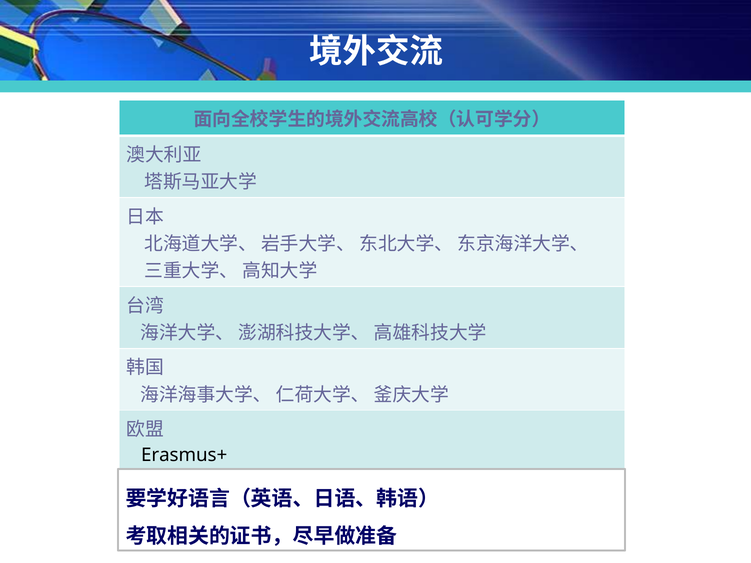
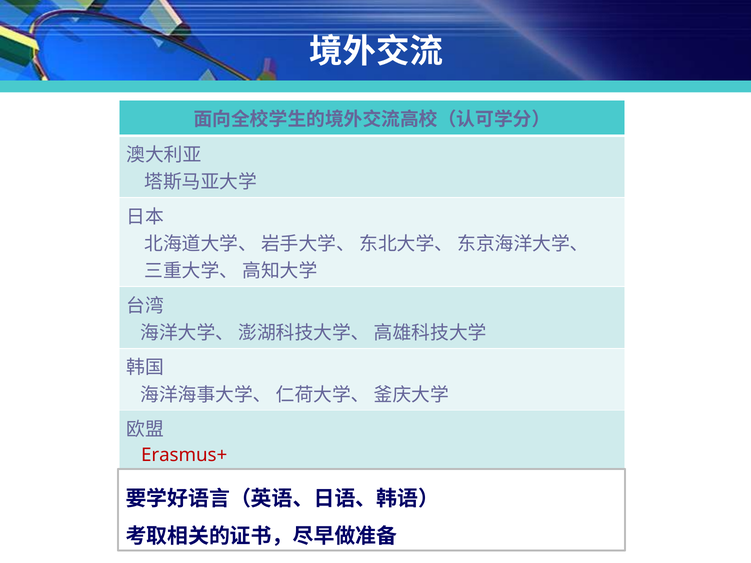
Erasmus+ colour: black -> red
